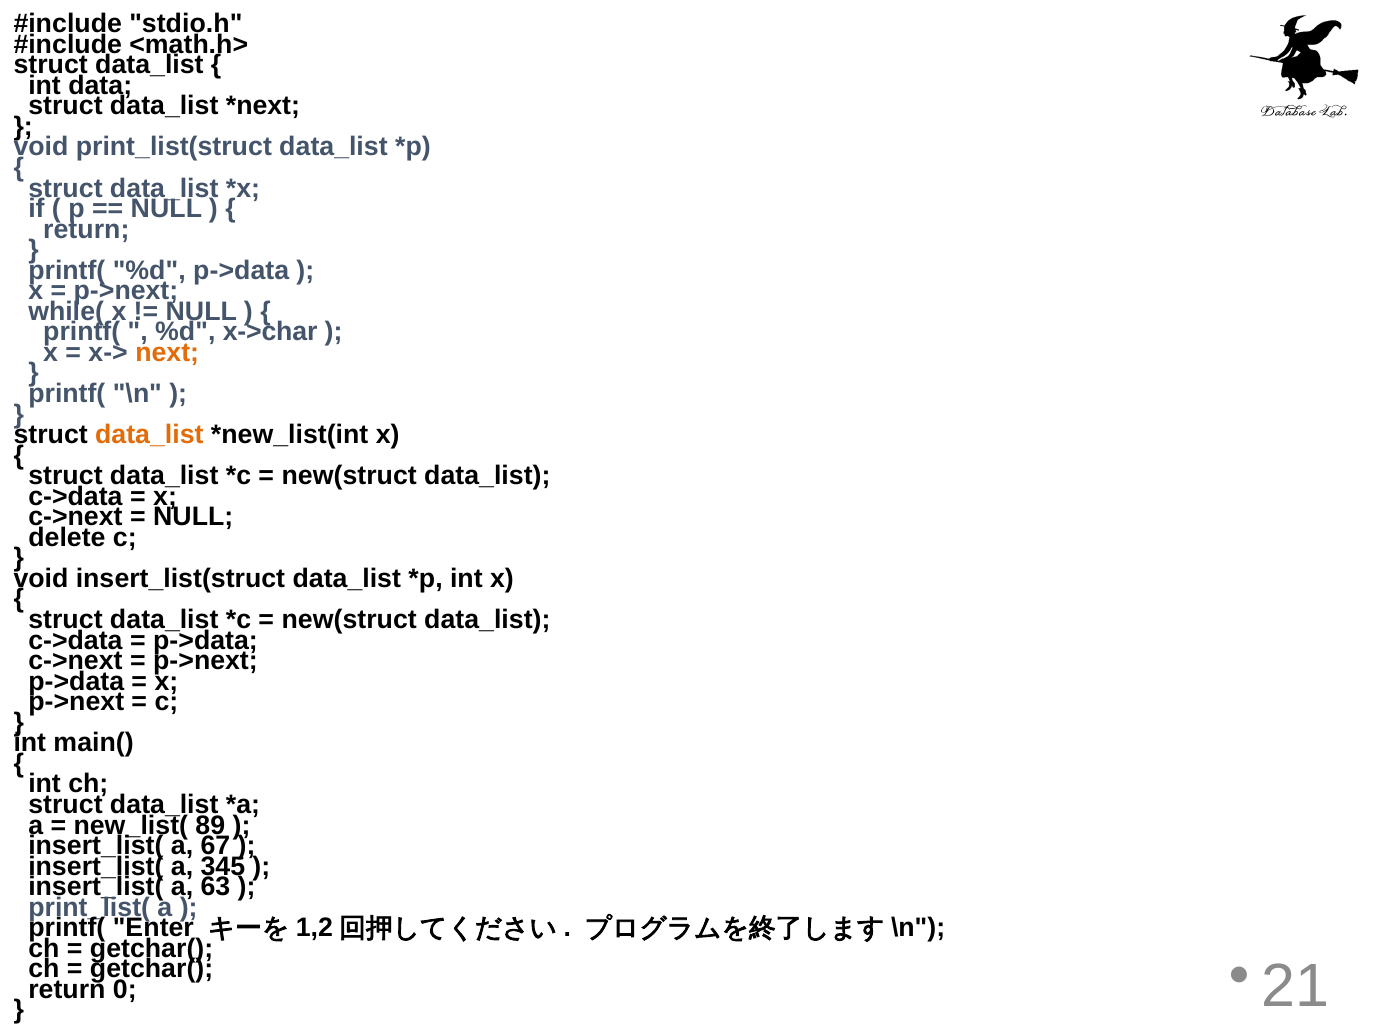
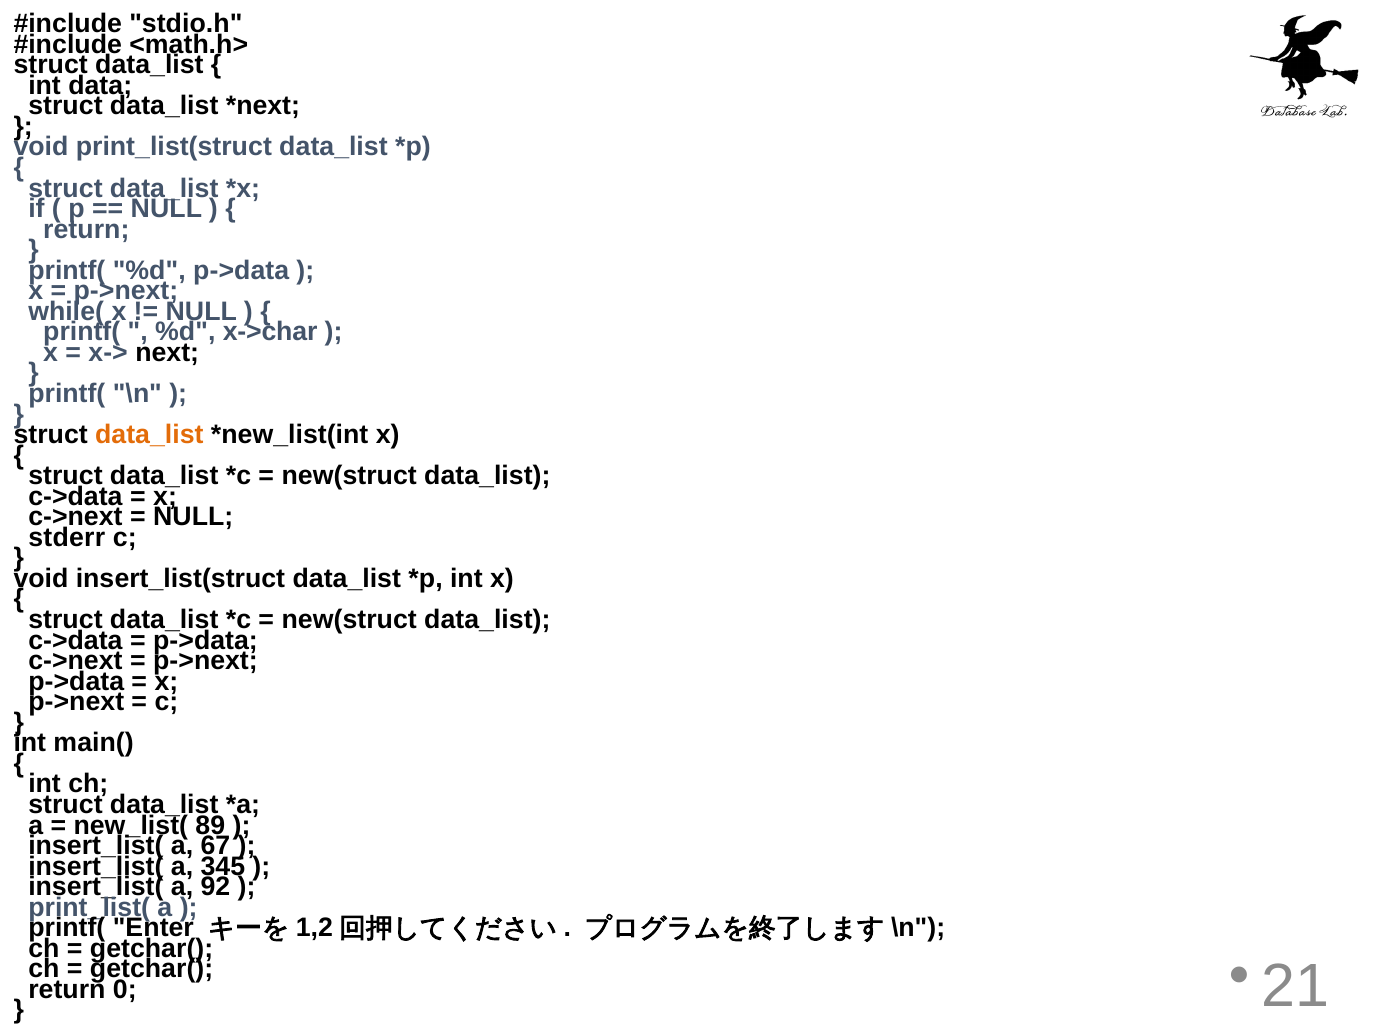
next colour: orange -> black
delete: delete -> stderr
63: 63 -> 92
